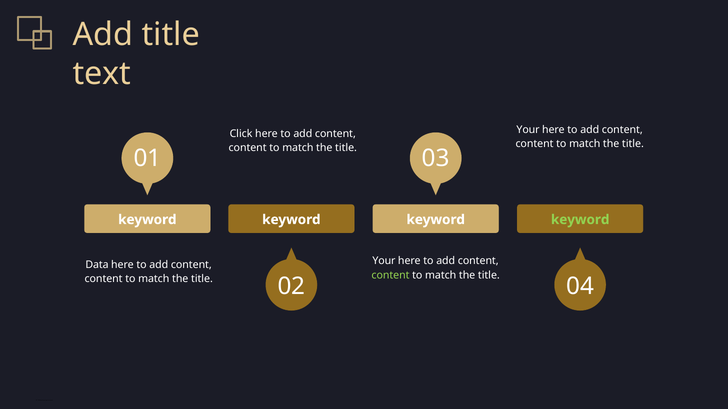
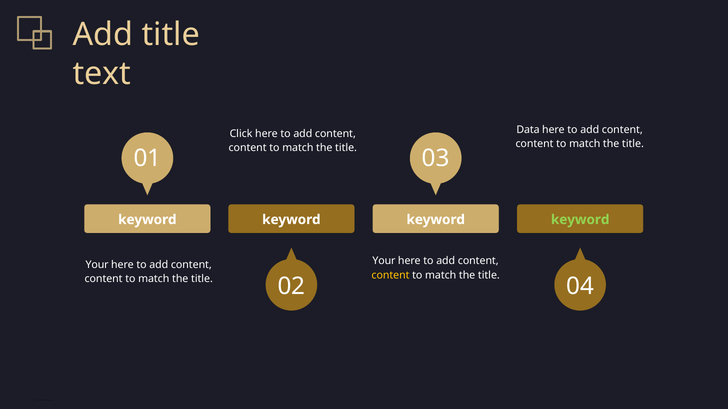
Your at (528, 130): Your -> Data
Data at (97, 265): Data -> Your
content at (390, 275) colour: light green -> yellow
